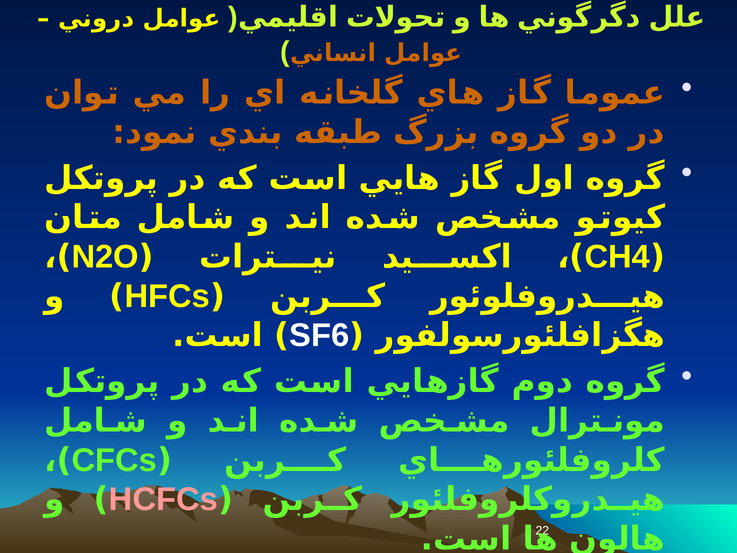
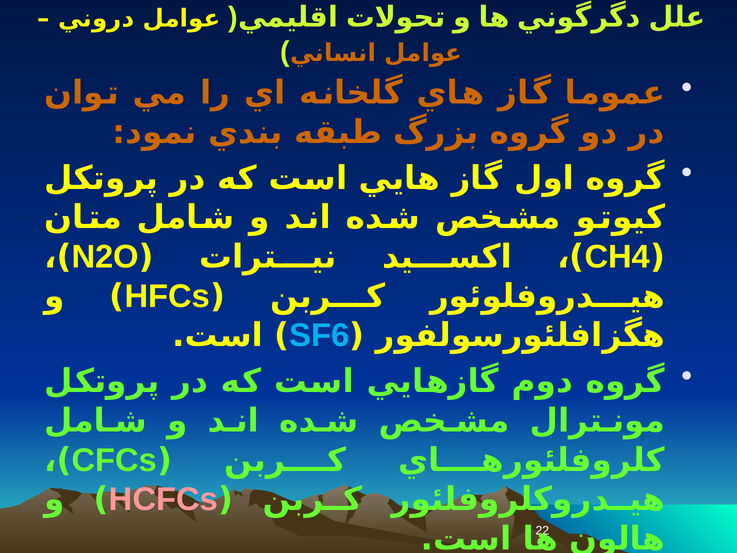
SF6 colour: white -> light blue
